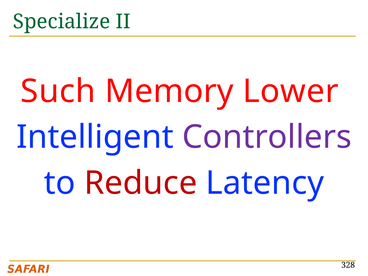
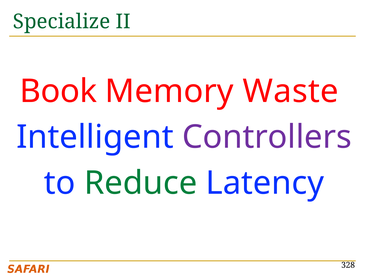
Such: Such -> Book
Lower: Lower -> Waste
Reduce colour: red -> green
